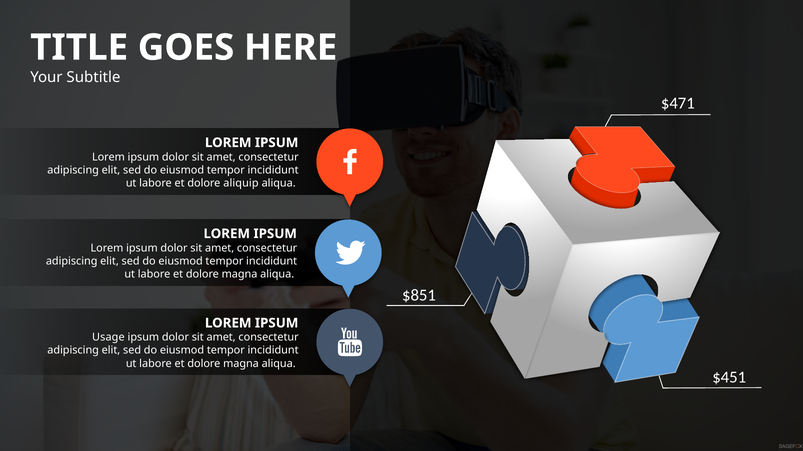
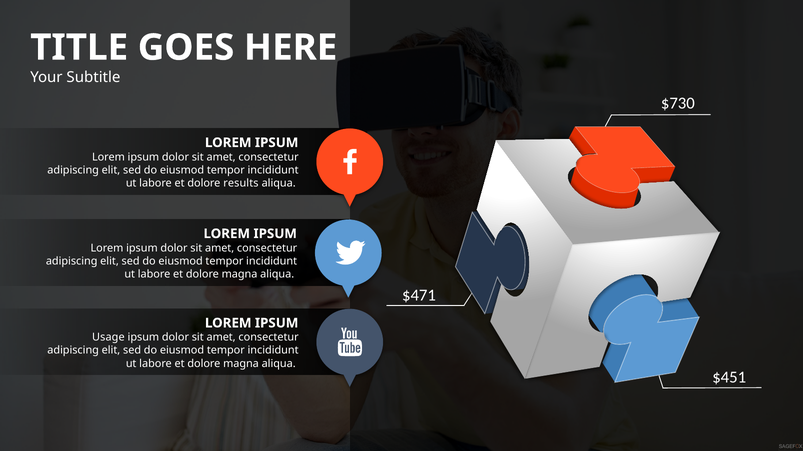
$471: $471 -> $730
aliquip: aliquip -> results
$851: $851 -> $471
